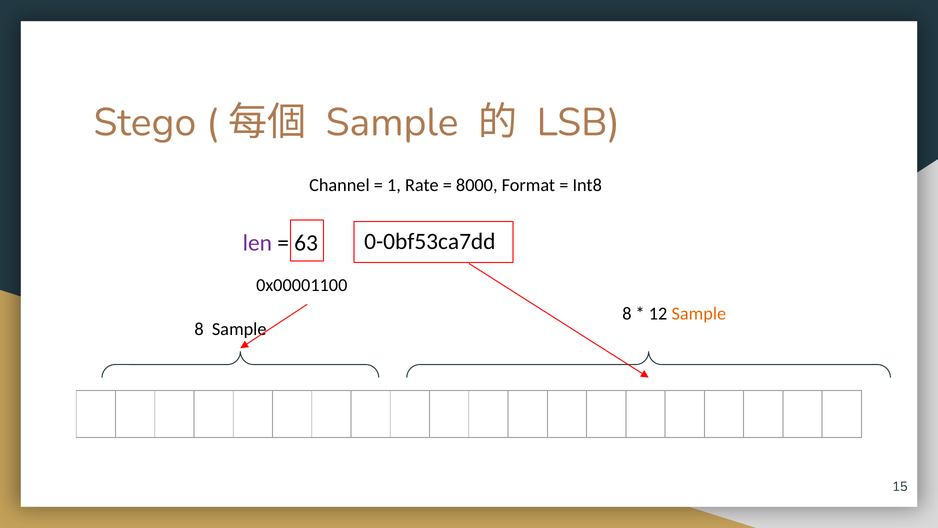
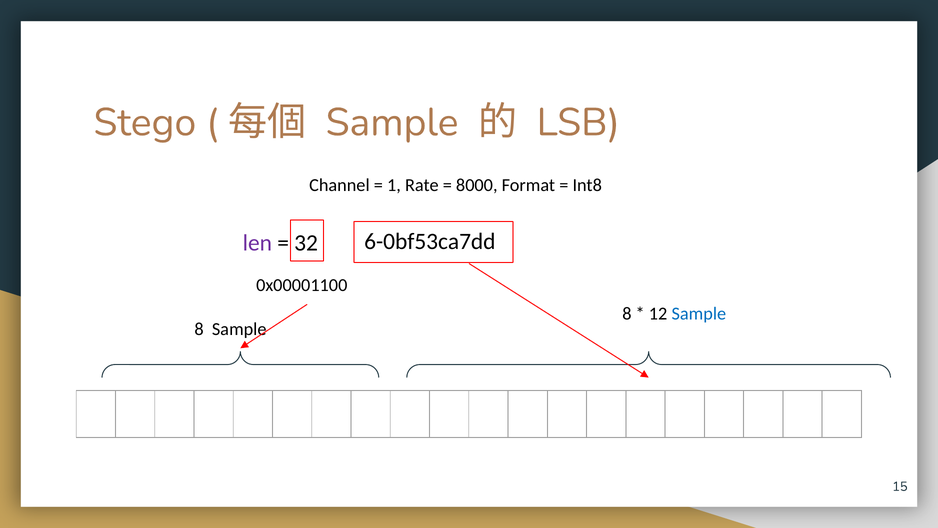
0-0bf53ca7dd: 0-0bf53ca7dd -> 6-0bf53ca7dd
63: 63 -> 32
Sample at (699, 314) colour: orange -> blue
